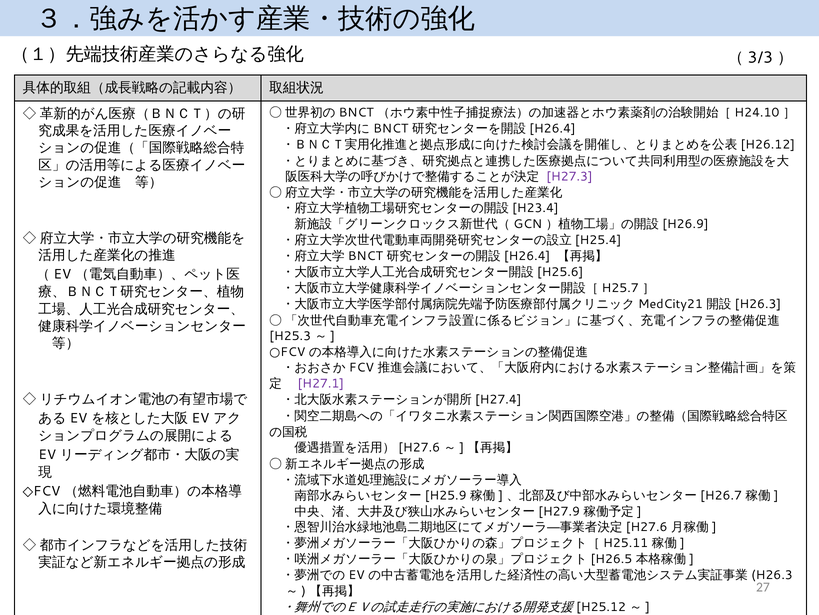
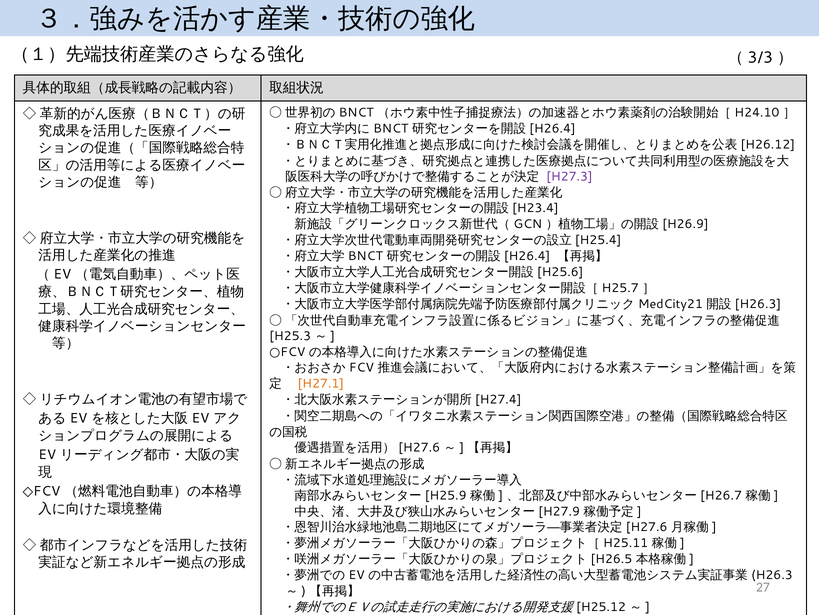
H27.1 colour: purple -> orange
